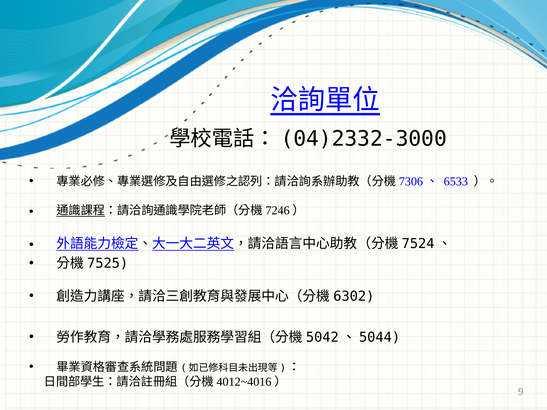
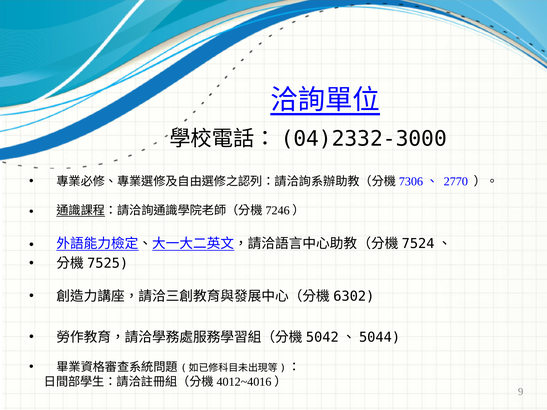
6533: 6533 -> 2770
